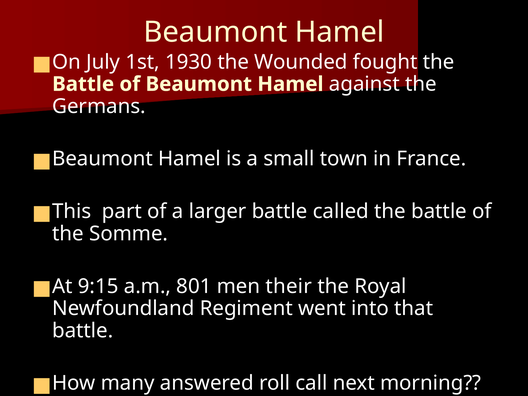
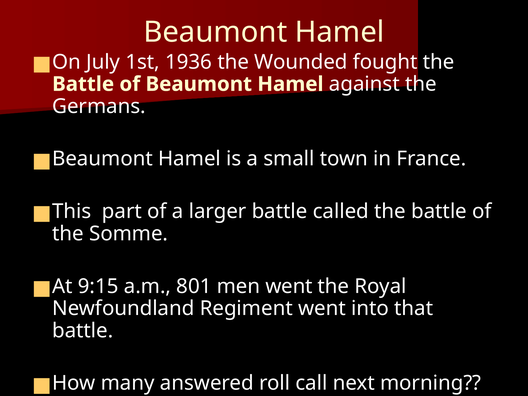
1930: 1930 -> 1936
men their: their -> went
